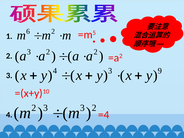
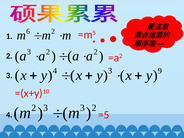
=4: =4 -> =5
